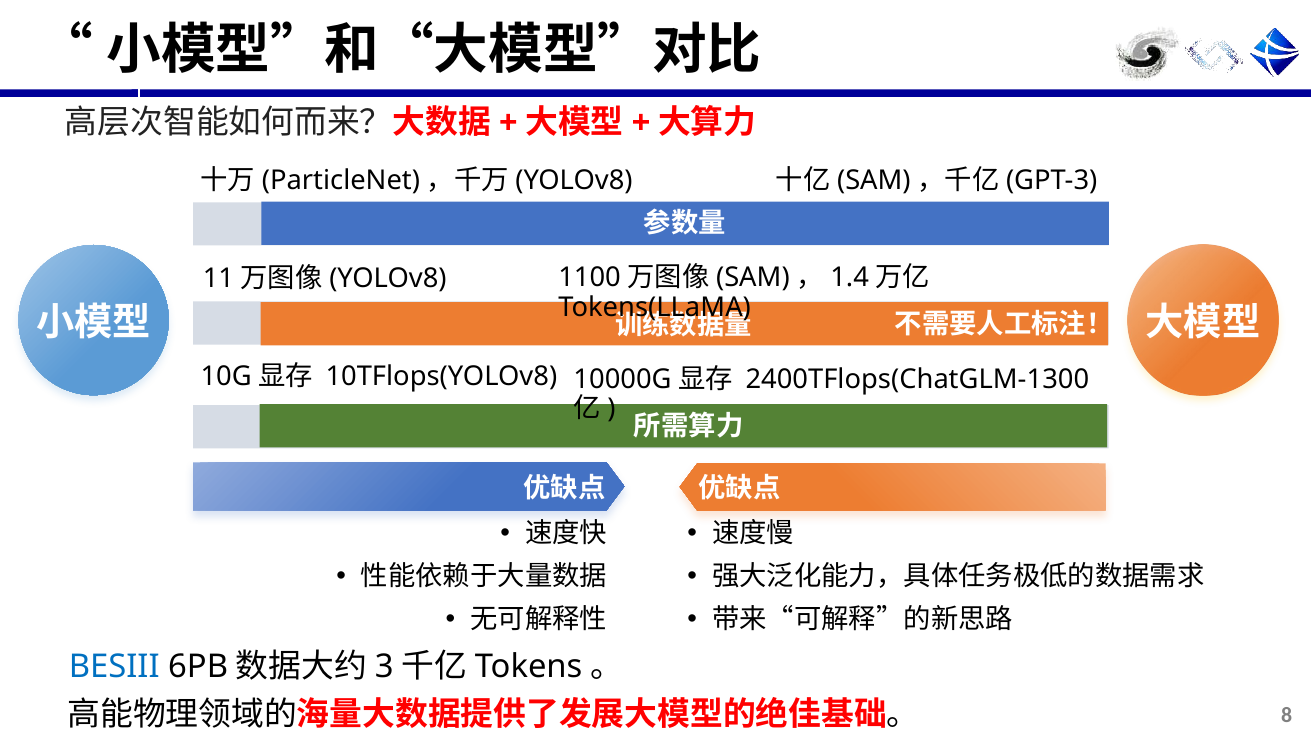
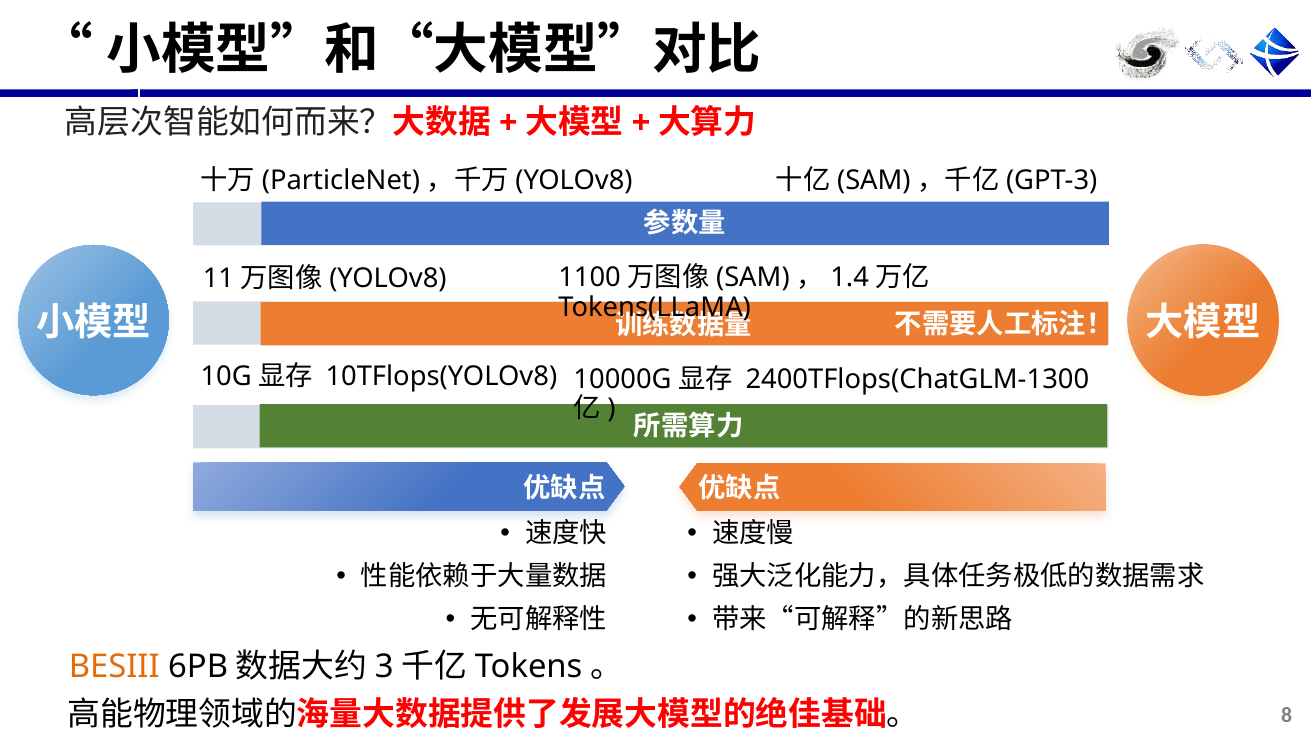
BESIII colour: blue -> orange
